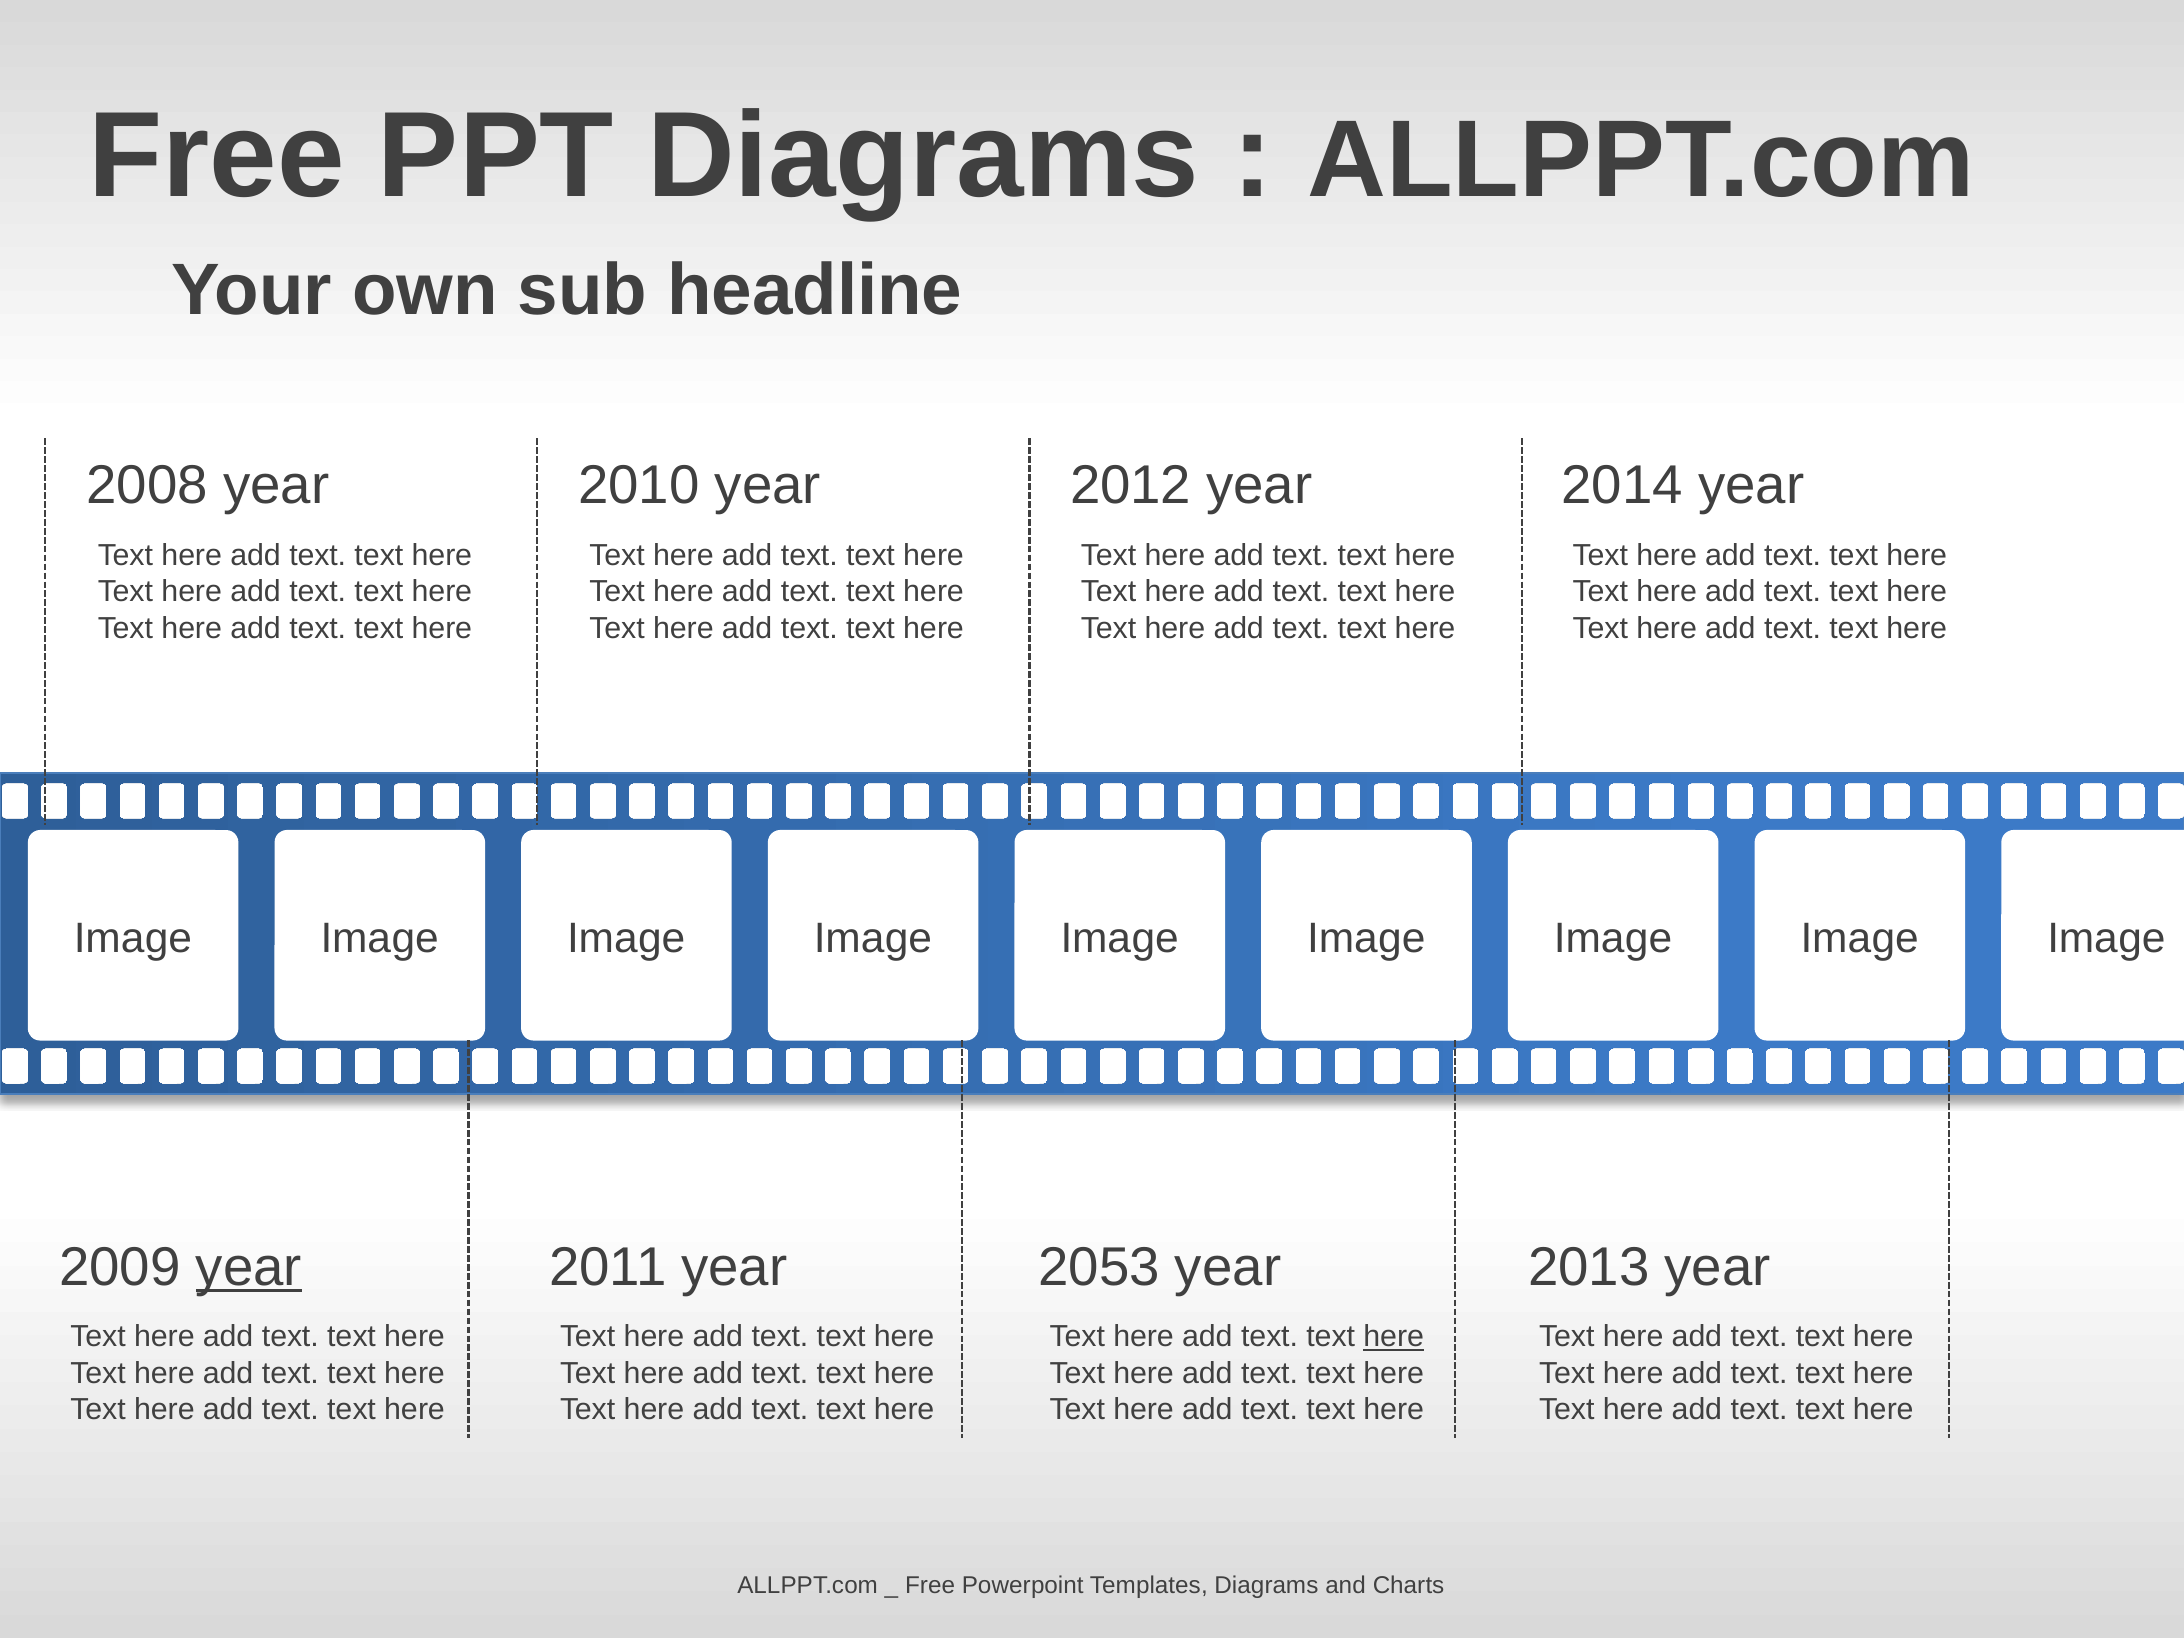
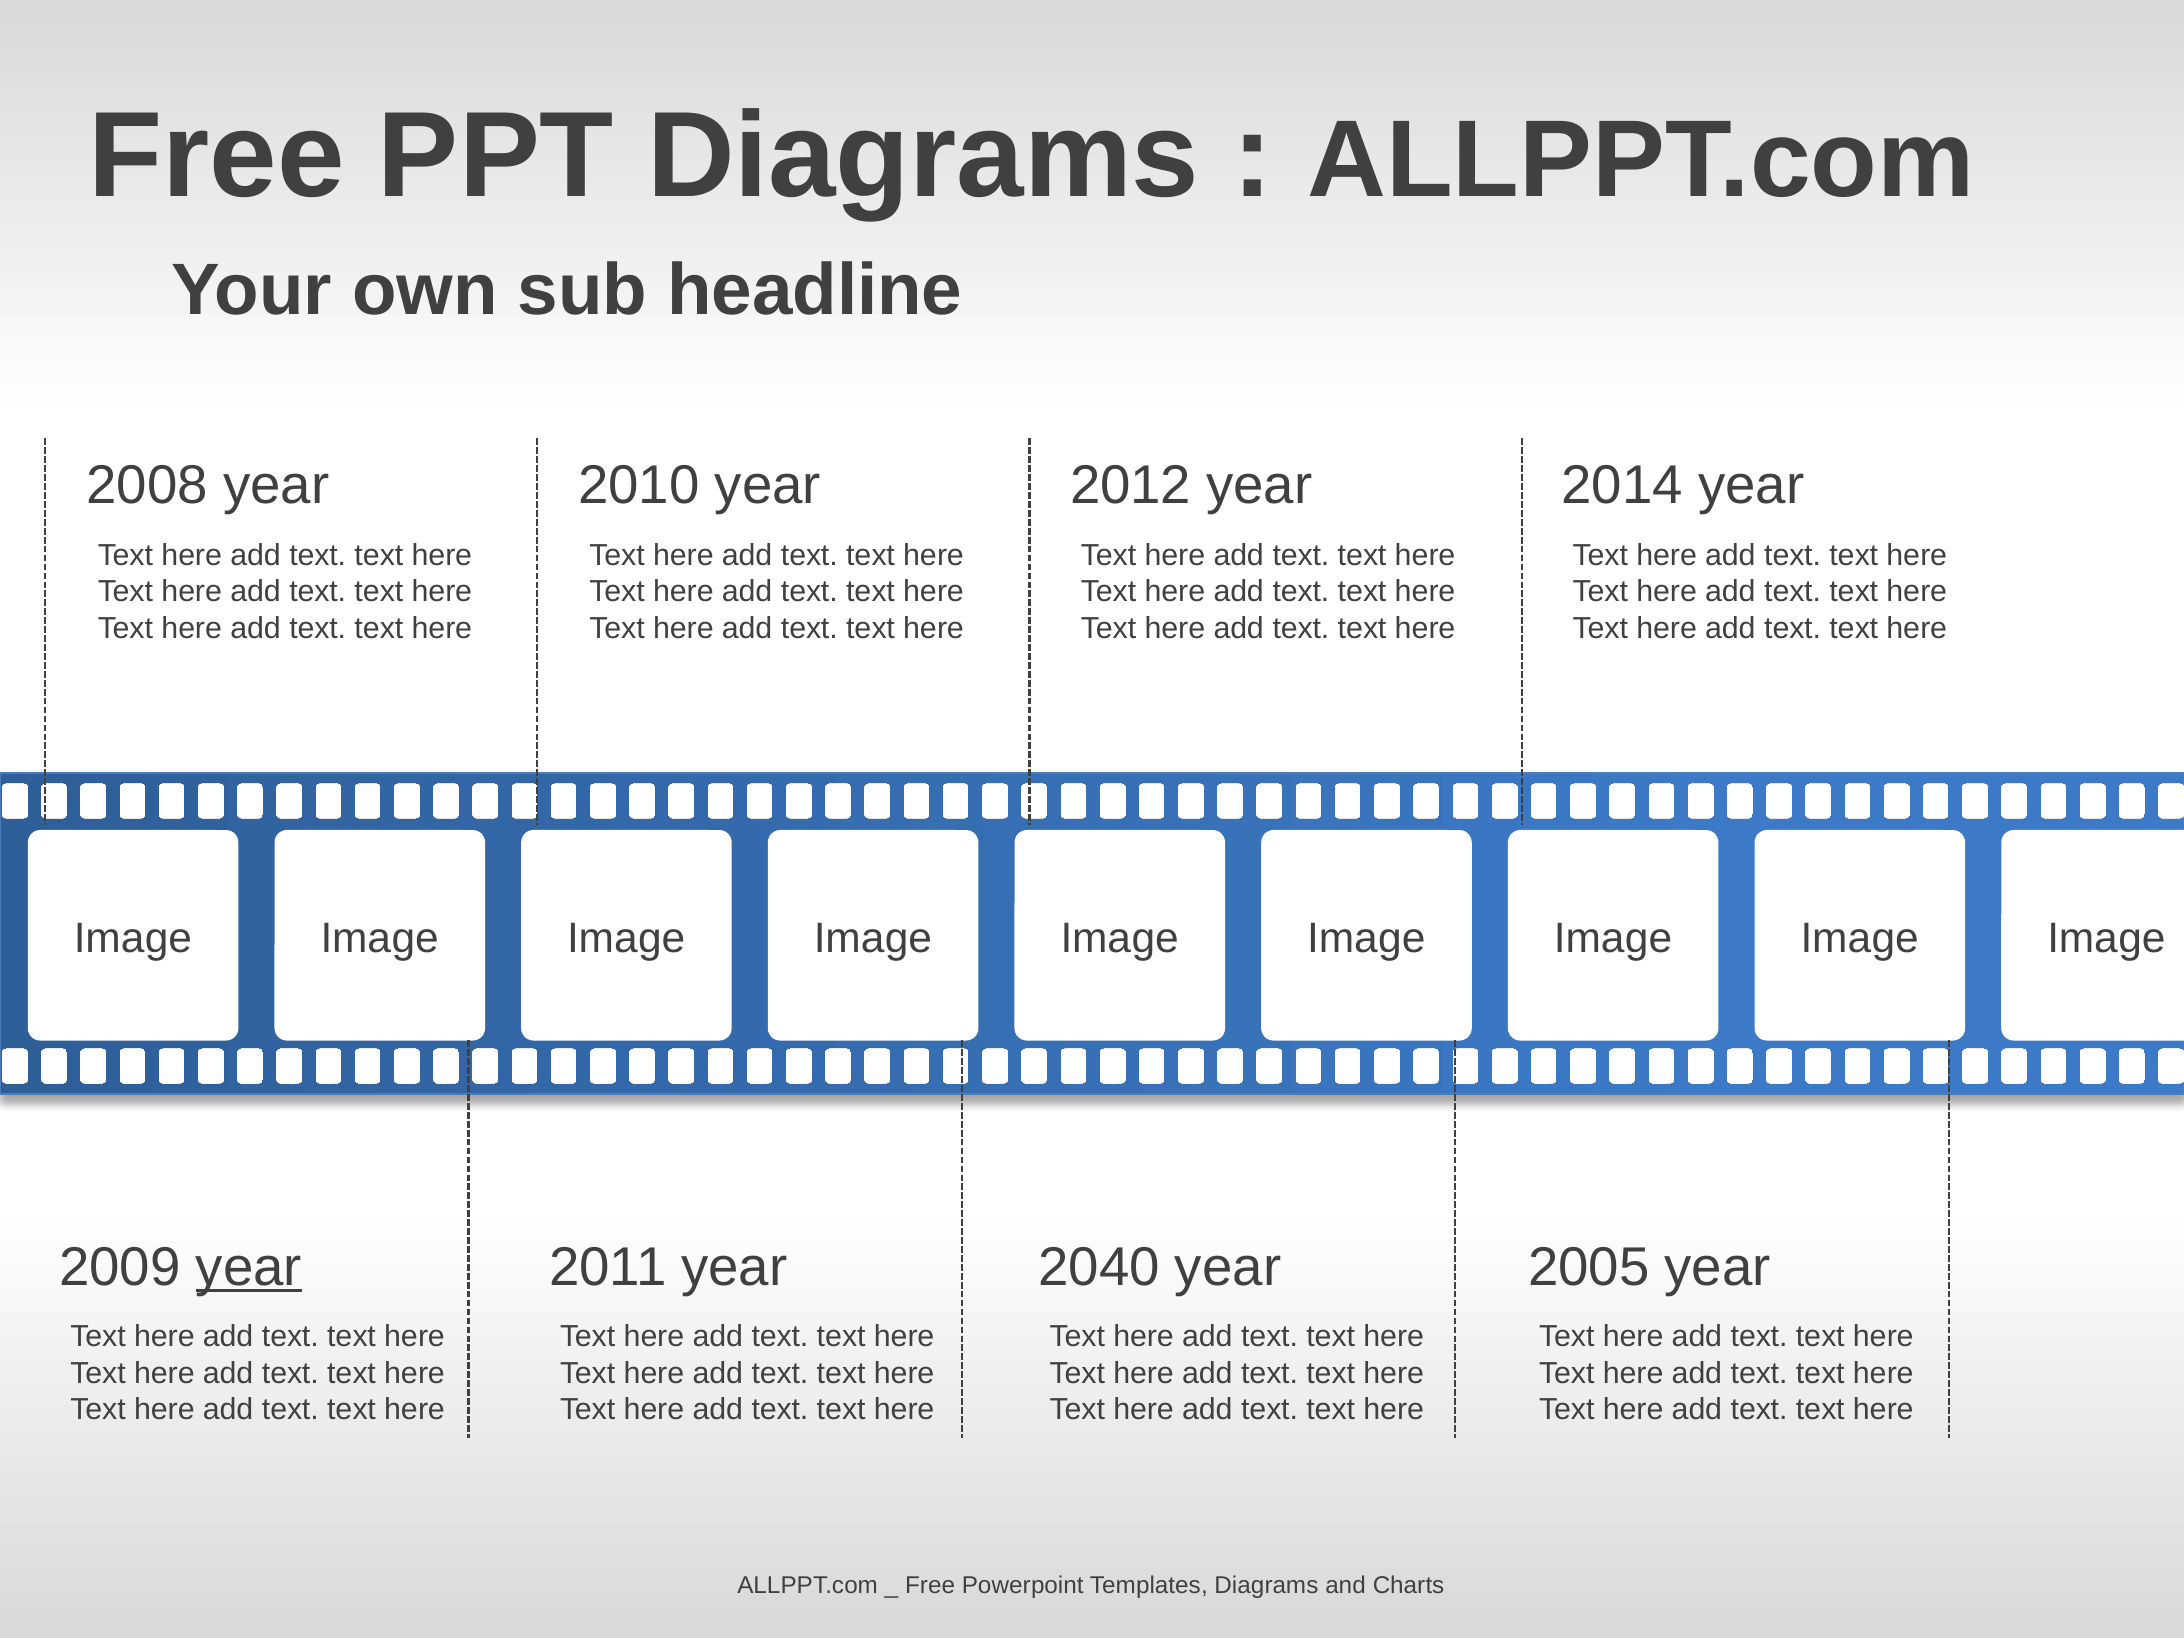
2053: 2053 -> 2040
2013: 2013 -> 2005
here at (1394, 1337) underline: present -> none
